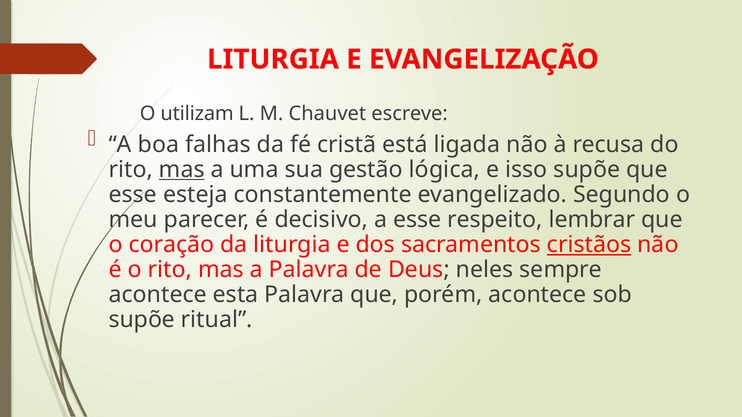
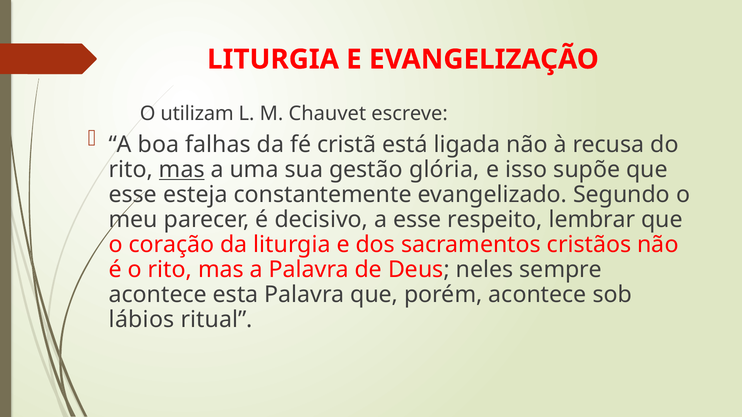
lógica: lógica -> glória
cristãos underline: present -> none
supõe at (142, 320): supõe -> lábios
